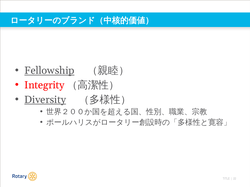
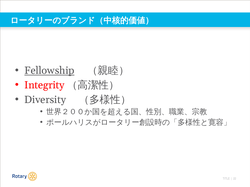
Diversity underline: present -> none
